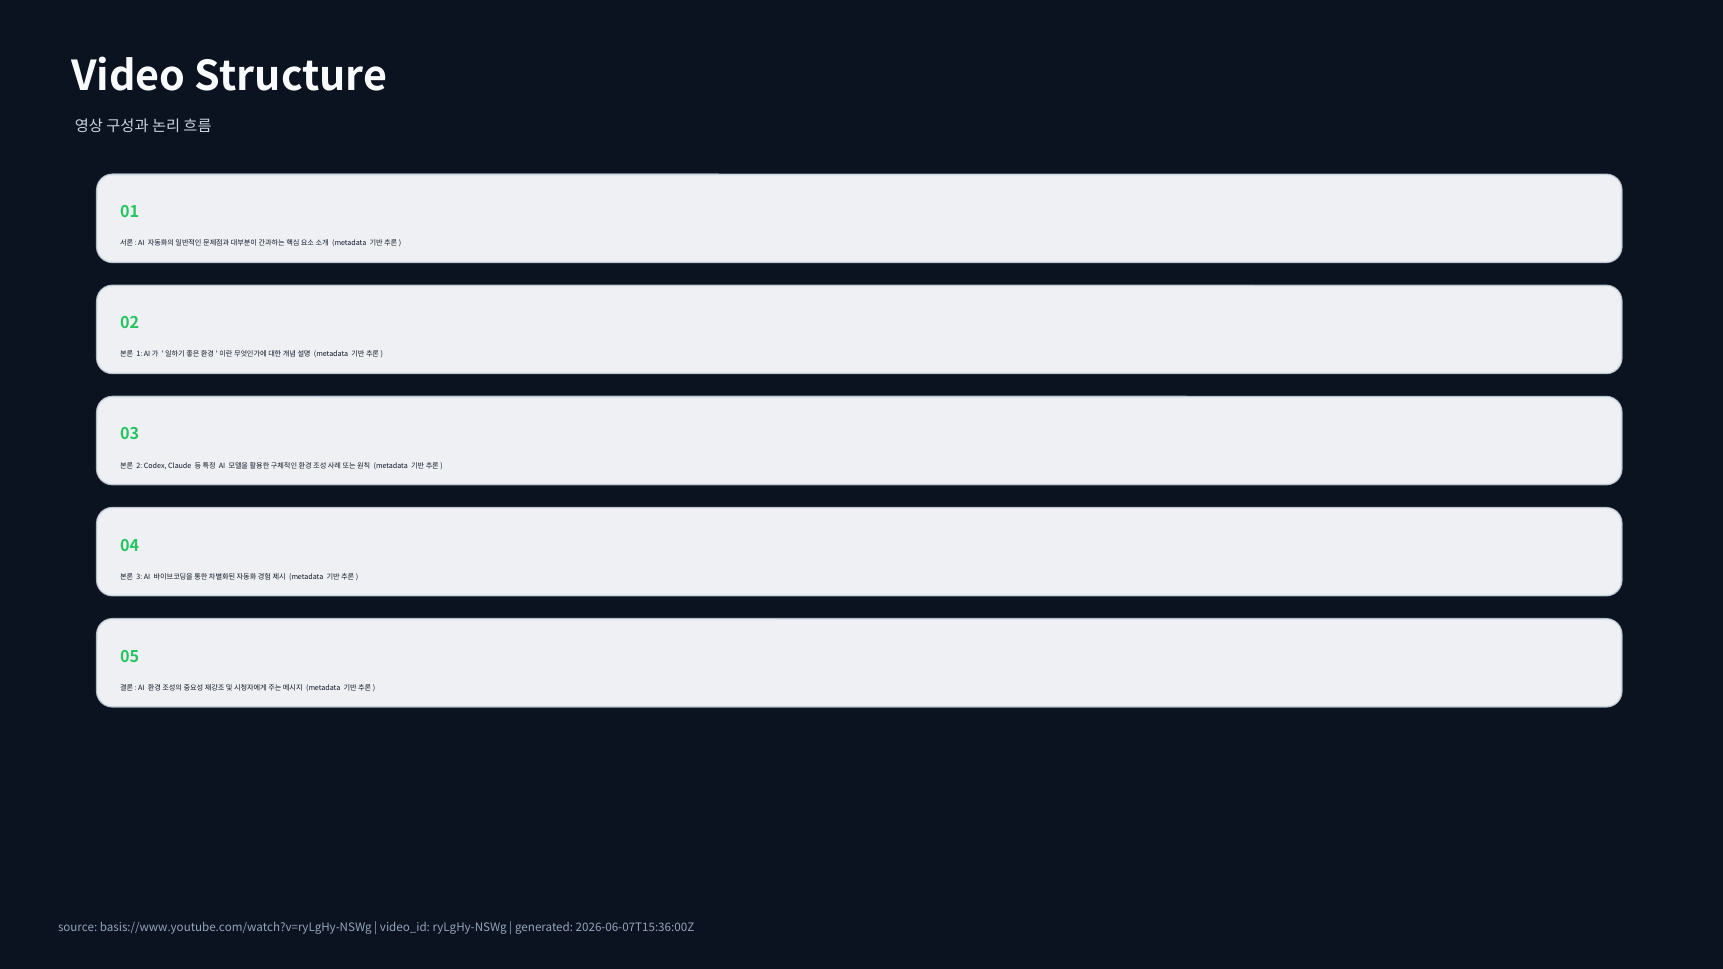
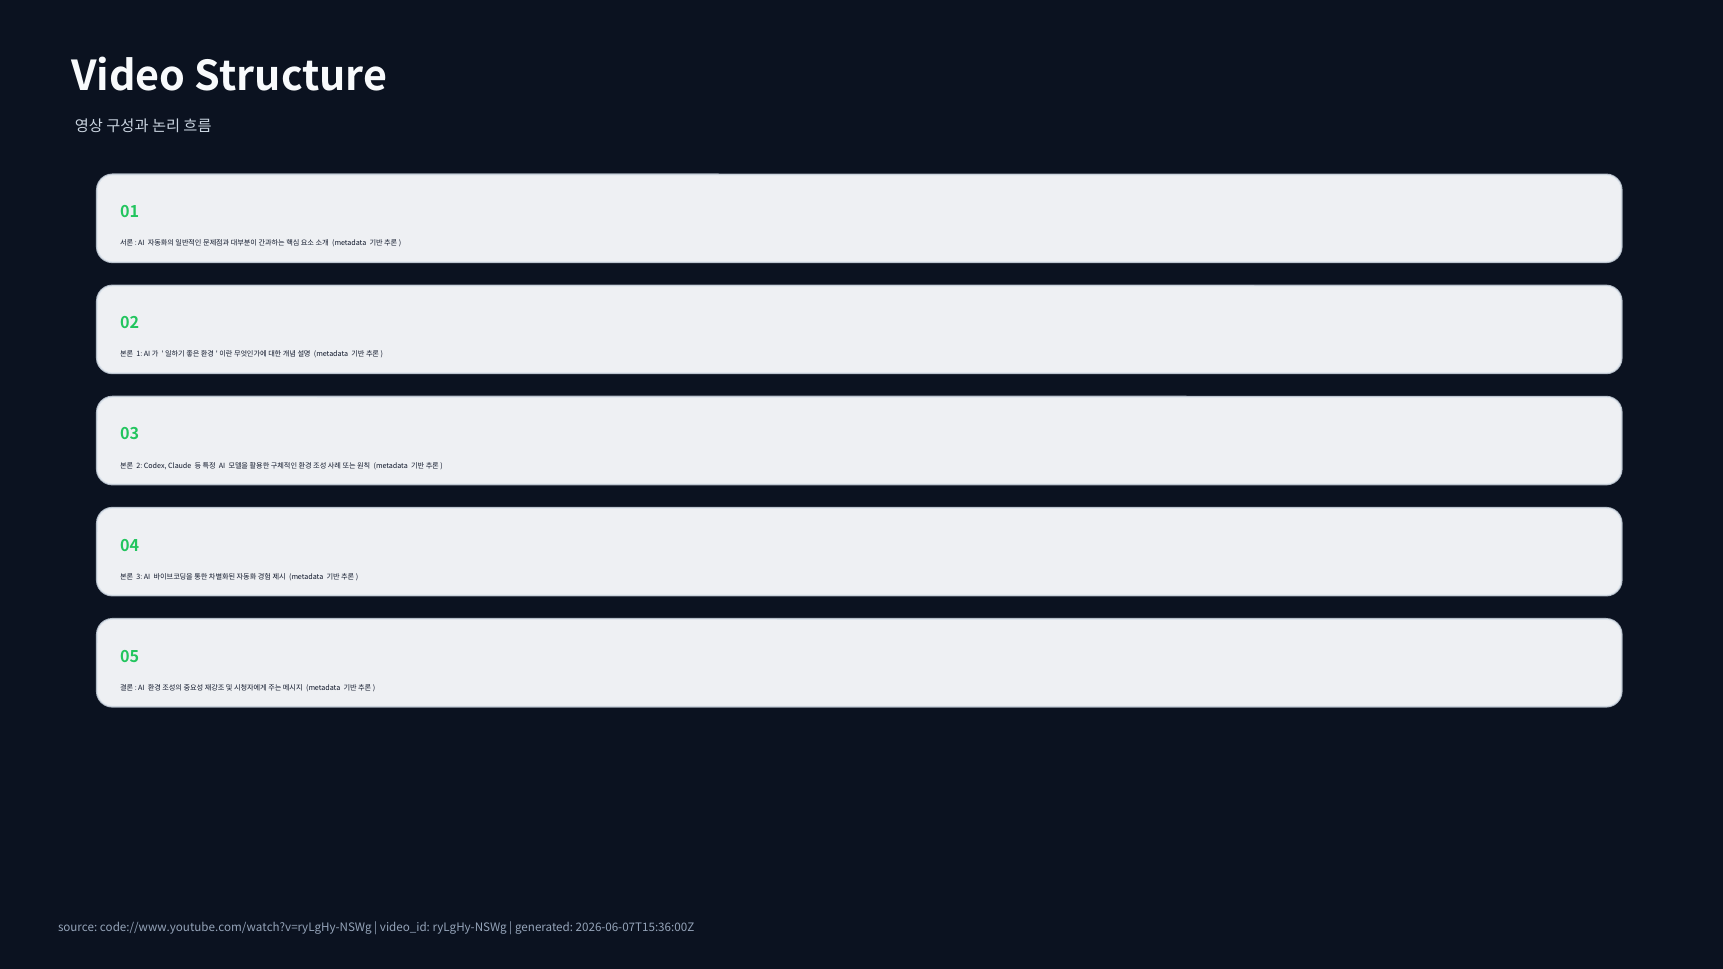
basis://www.youtube.com/watch?v=ryLgHy-NSWg: basis://www.youtube.com/watch?v=ryLgHy-NSWg -> code://www.youtube.com/watch?v=ryLgHy-NSWg
